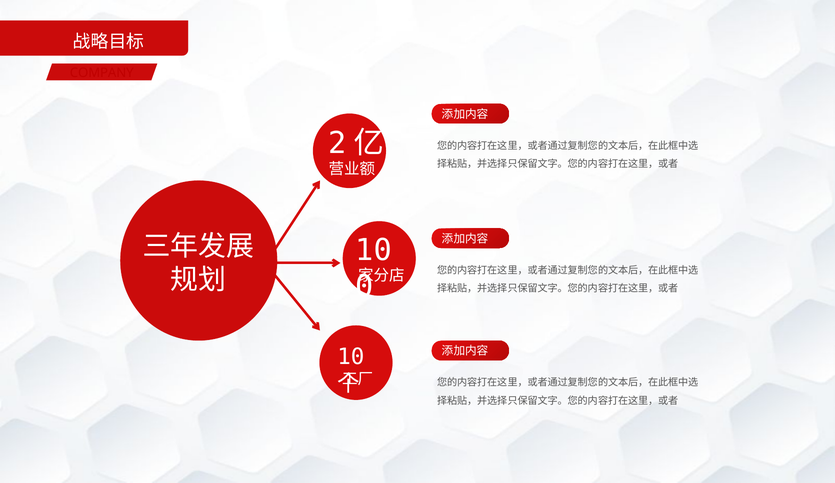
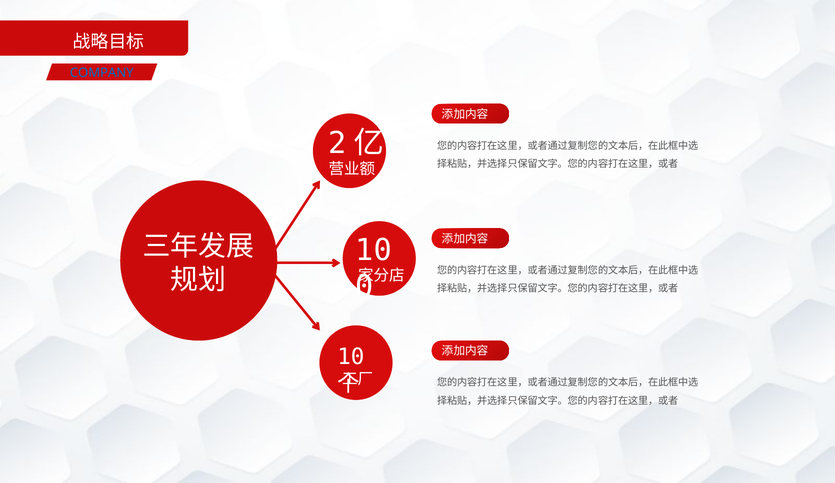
COMPANY colour: red -> blue
